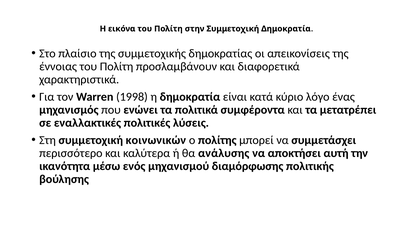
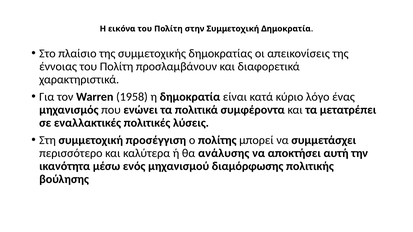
1998: 1998 -> 1958
κοινωνικών: κοινωνικών -> προσέγγιση
